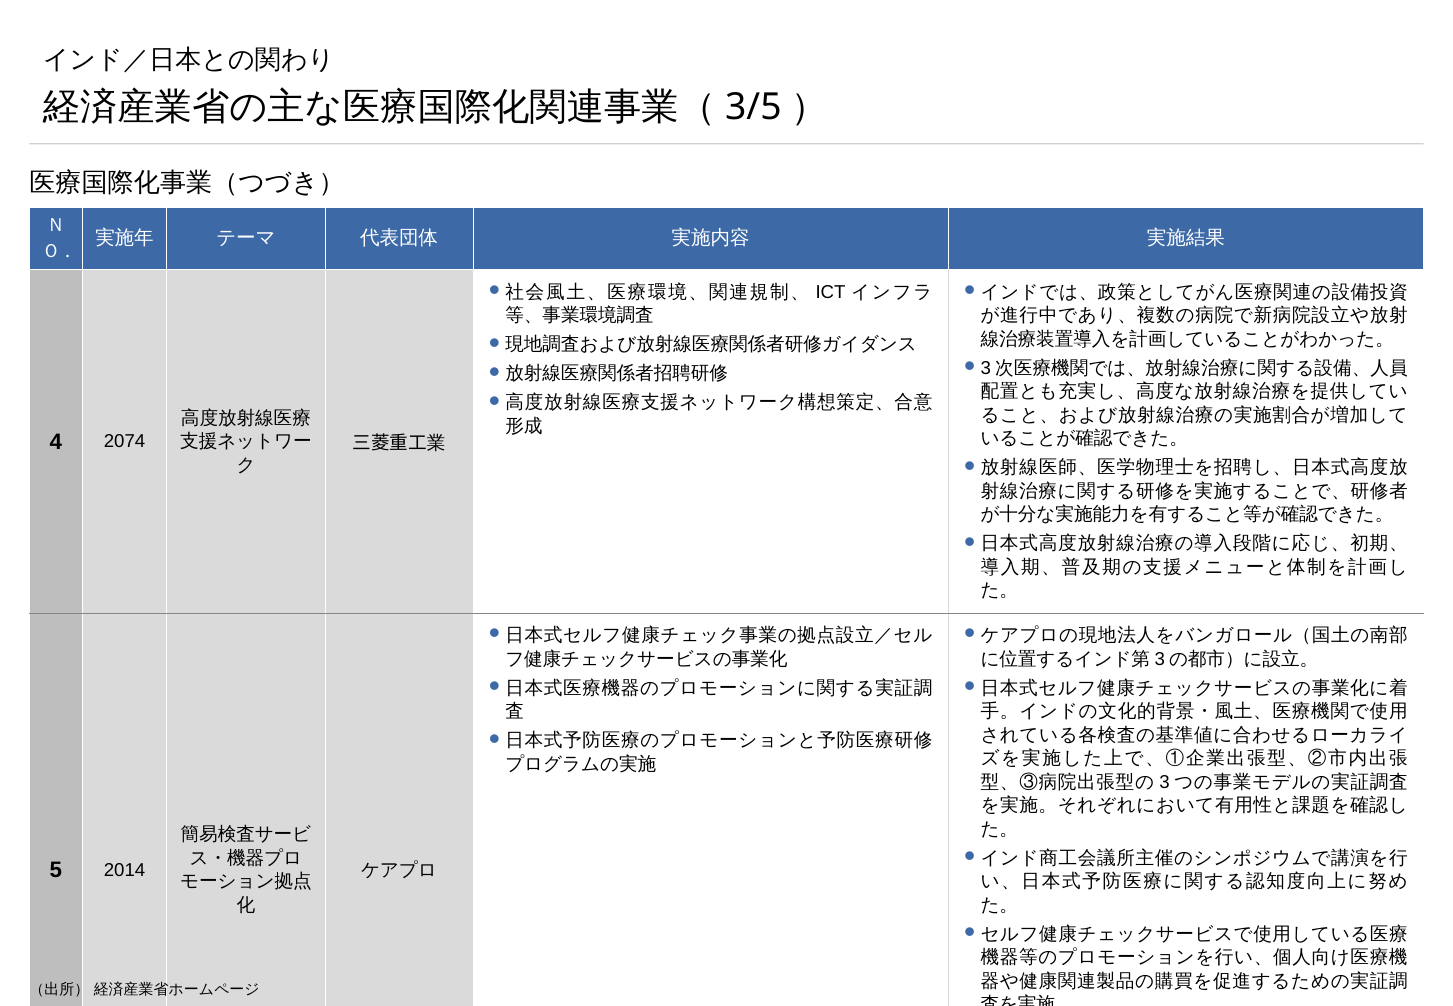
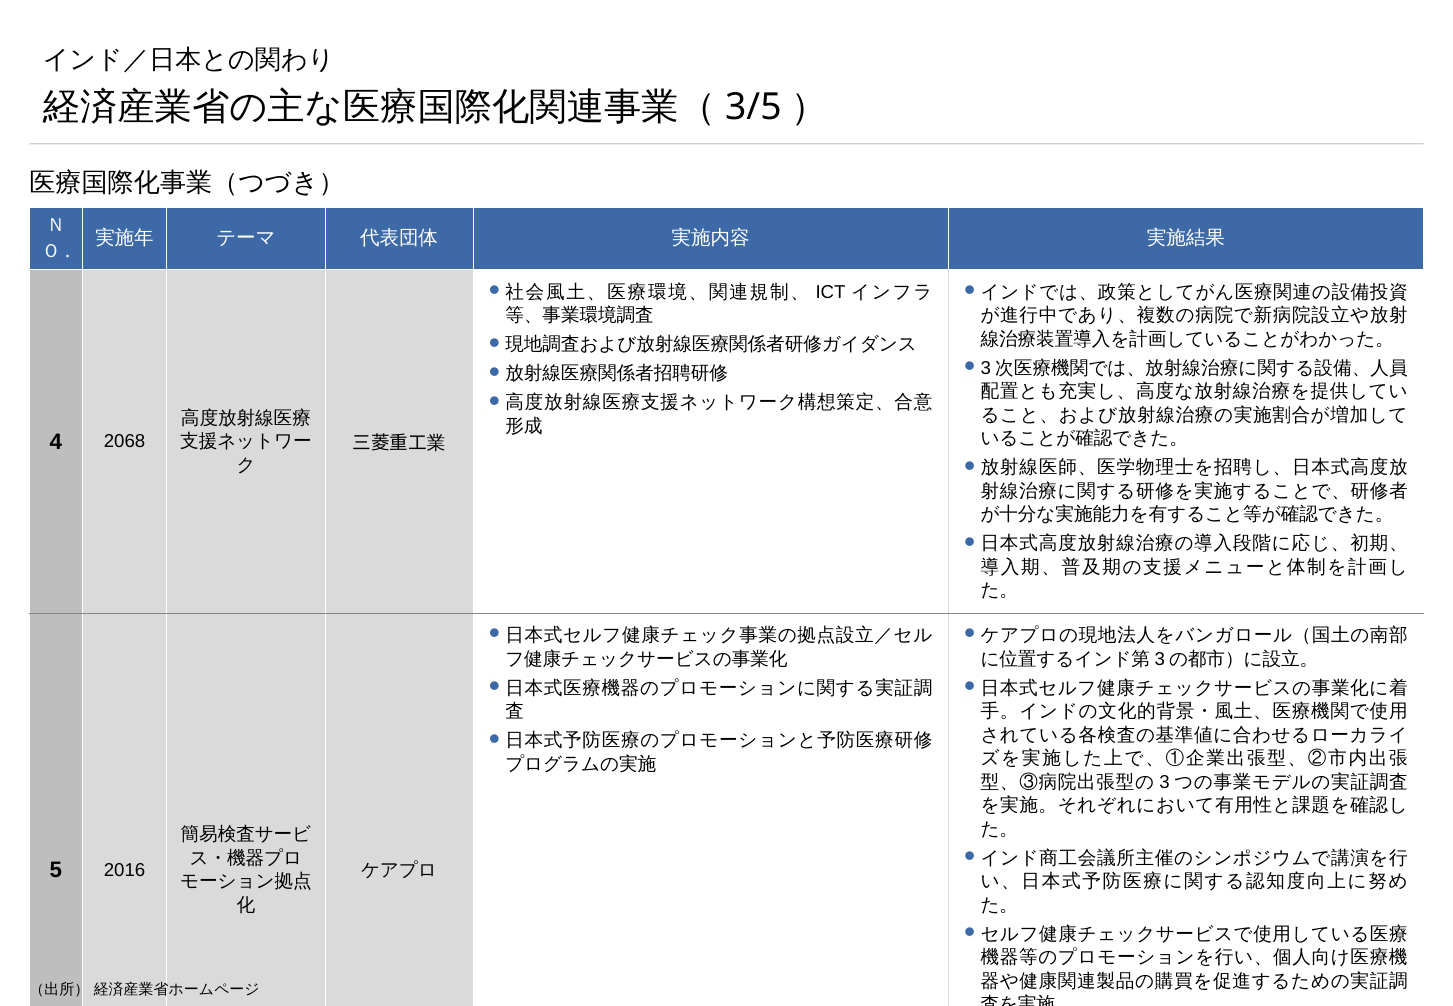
2074: 2074 -> 2068
2014: 2014 -> 2016
